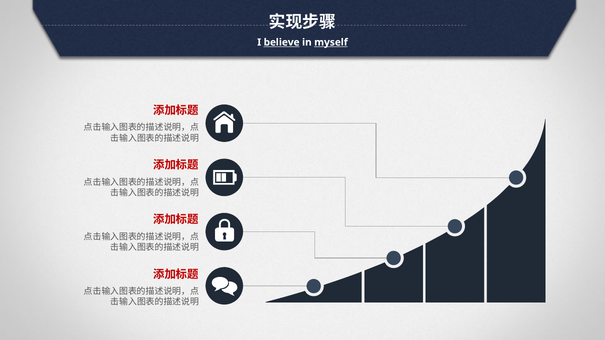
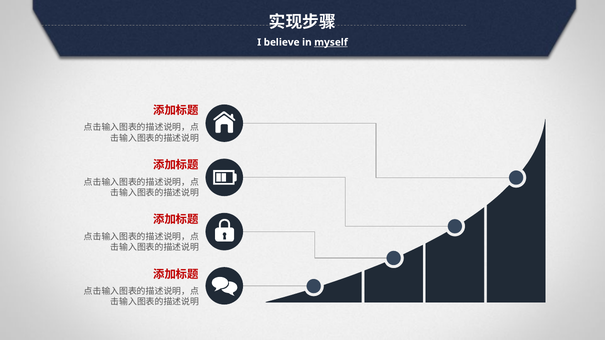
believe underline: present -> none
